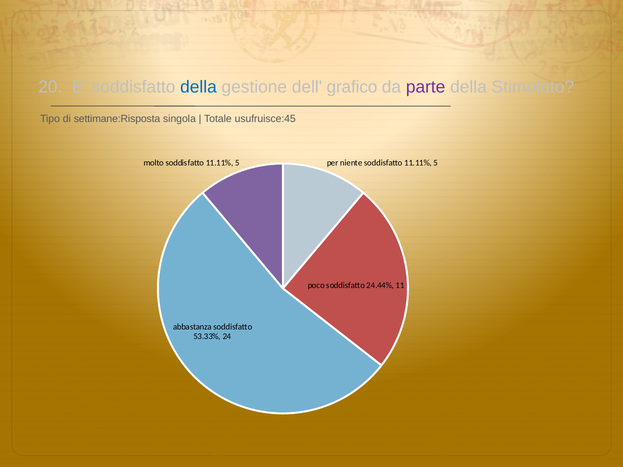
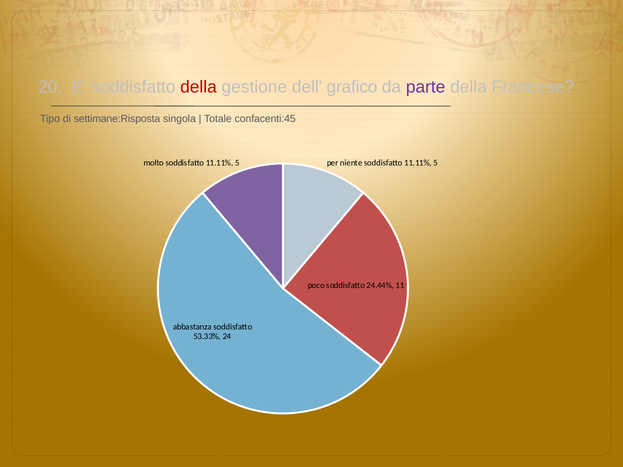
della at (198, 87) colour: blue -> red
Stimolato: Stimolato -> Francese
usufruisce:45: usufruisce:45 -> confacenti:45
